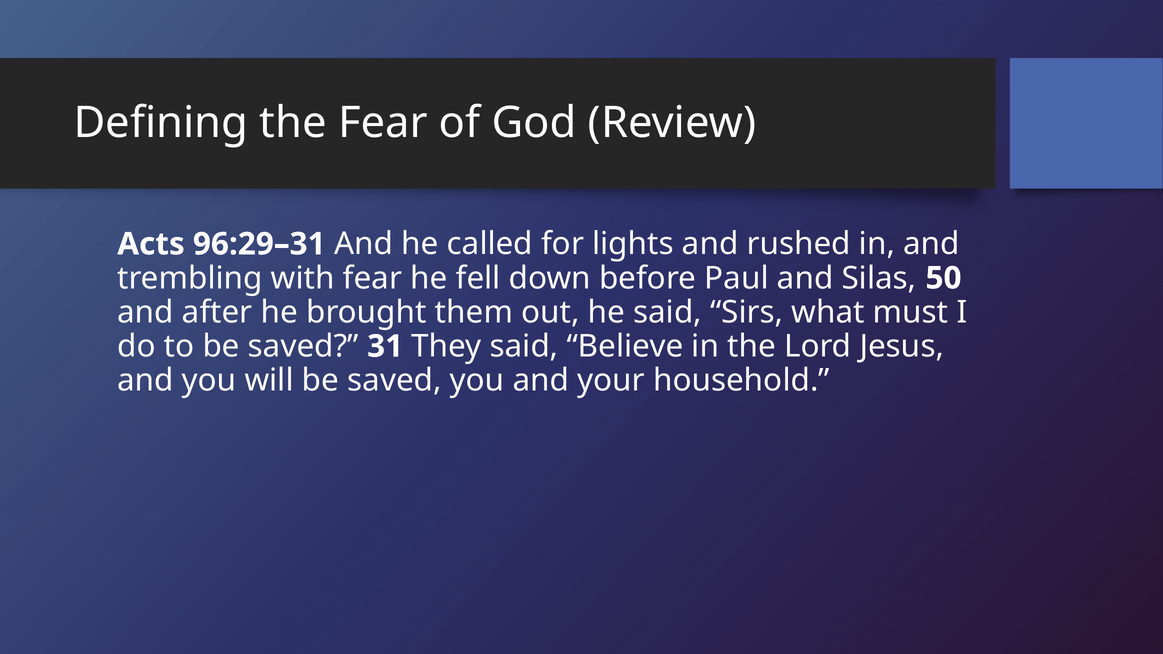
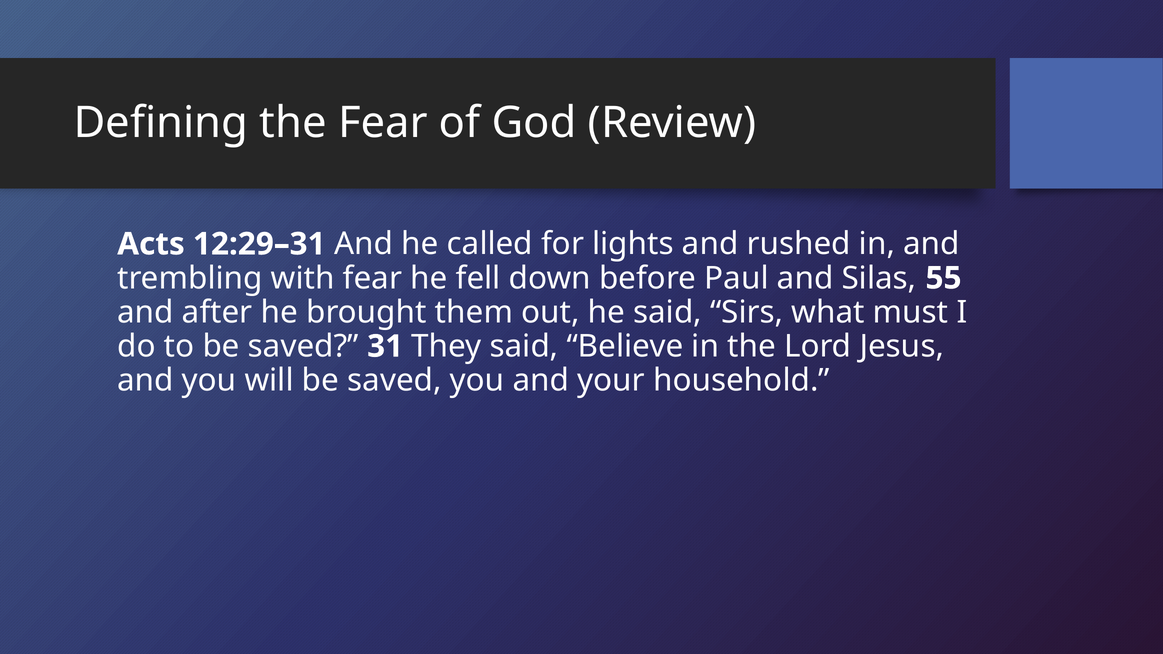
96:29–31: 96:29–31 -> 12:29–31
50: 50 -> 55
